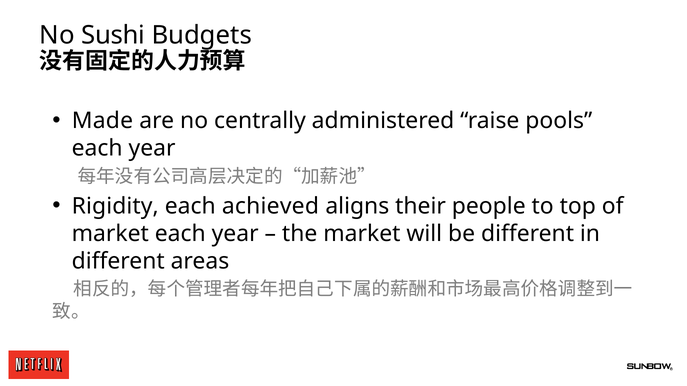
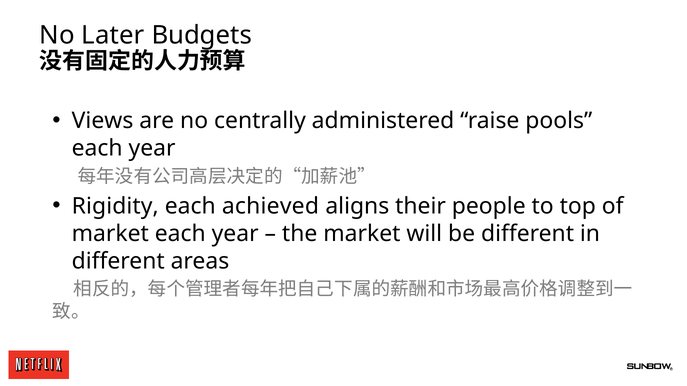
Sushi: Sushi -> Later
Made: Made -> Views
